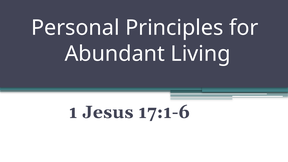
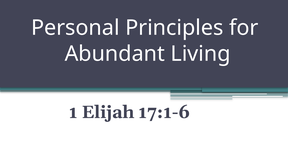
Jesus: Jesus -> Elijah
